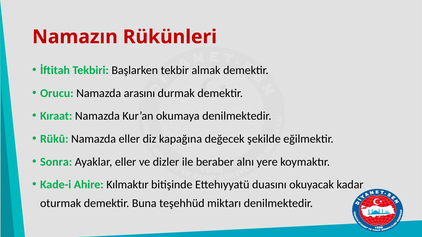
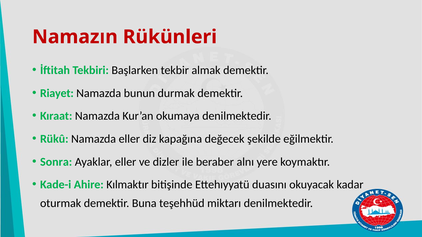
Orucu: Orucu -> Riayet
arasını: arasını -> bunun
